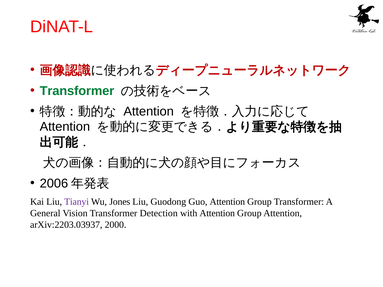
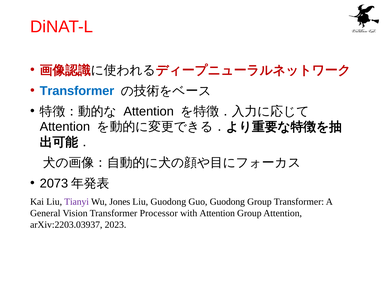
Transformer at (77, 91) colour: green -> blue
2006: 2006 -> 2073
Guo Attention: Attention -> Guodong
Detection: Detection -> Processor
2000: 2000 -> 2023
